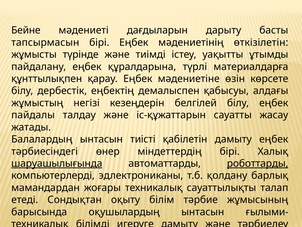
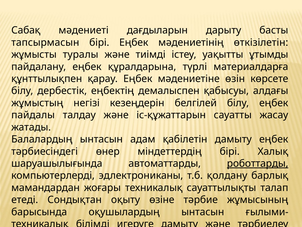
Бейне: Бейне -> Сабақ
түрiнде: түрiнде -> туралы
тиiстi: тиiстi -> адам
шаруашылығында underline: present -> none
білім: білім -> өзіне
